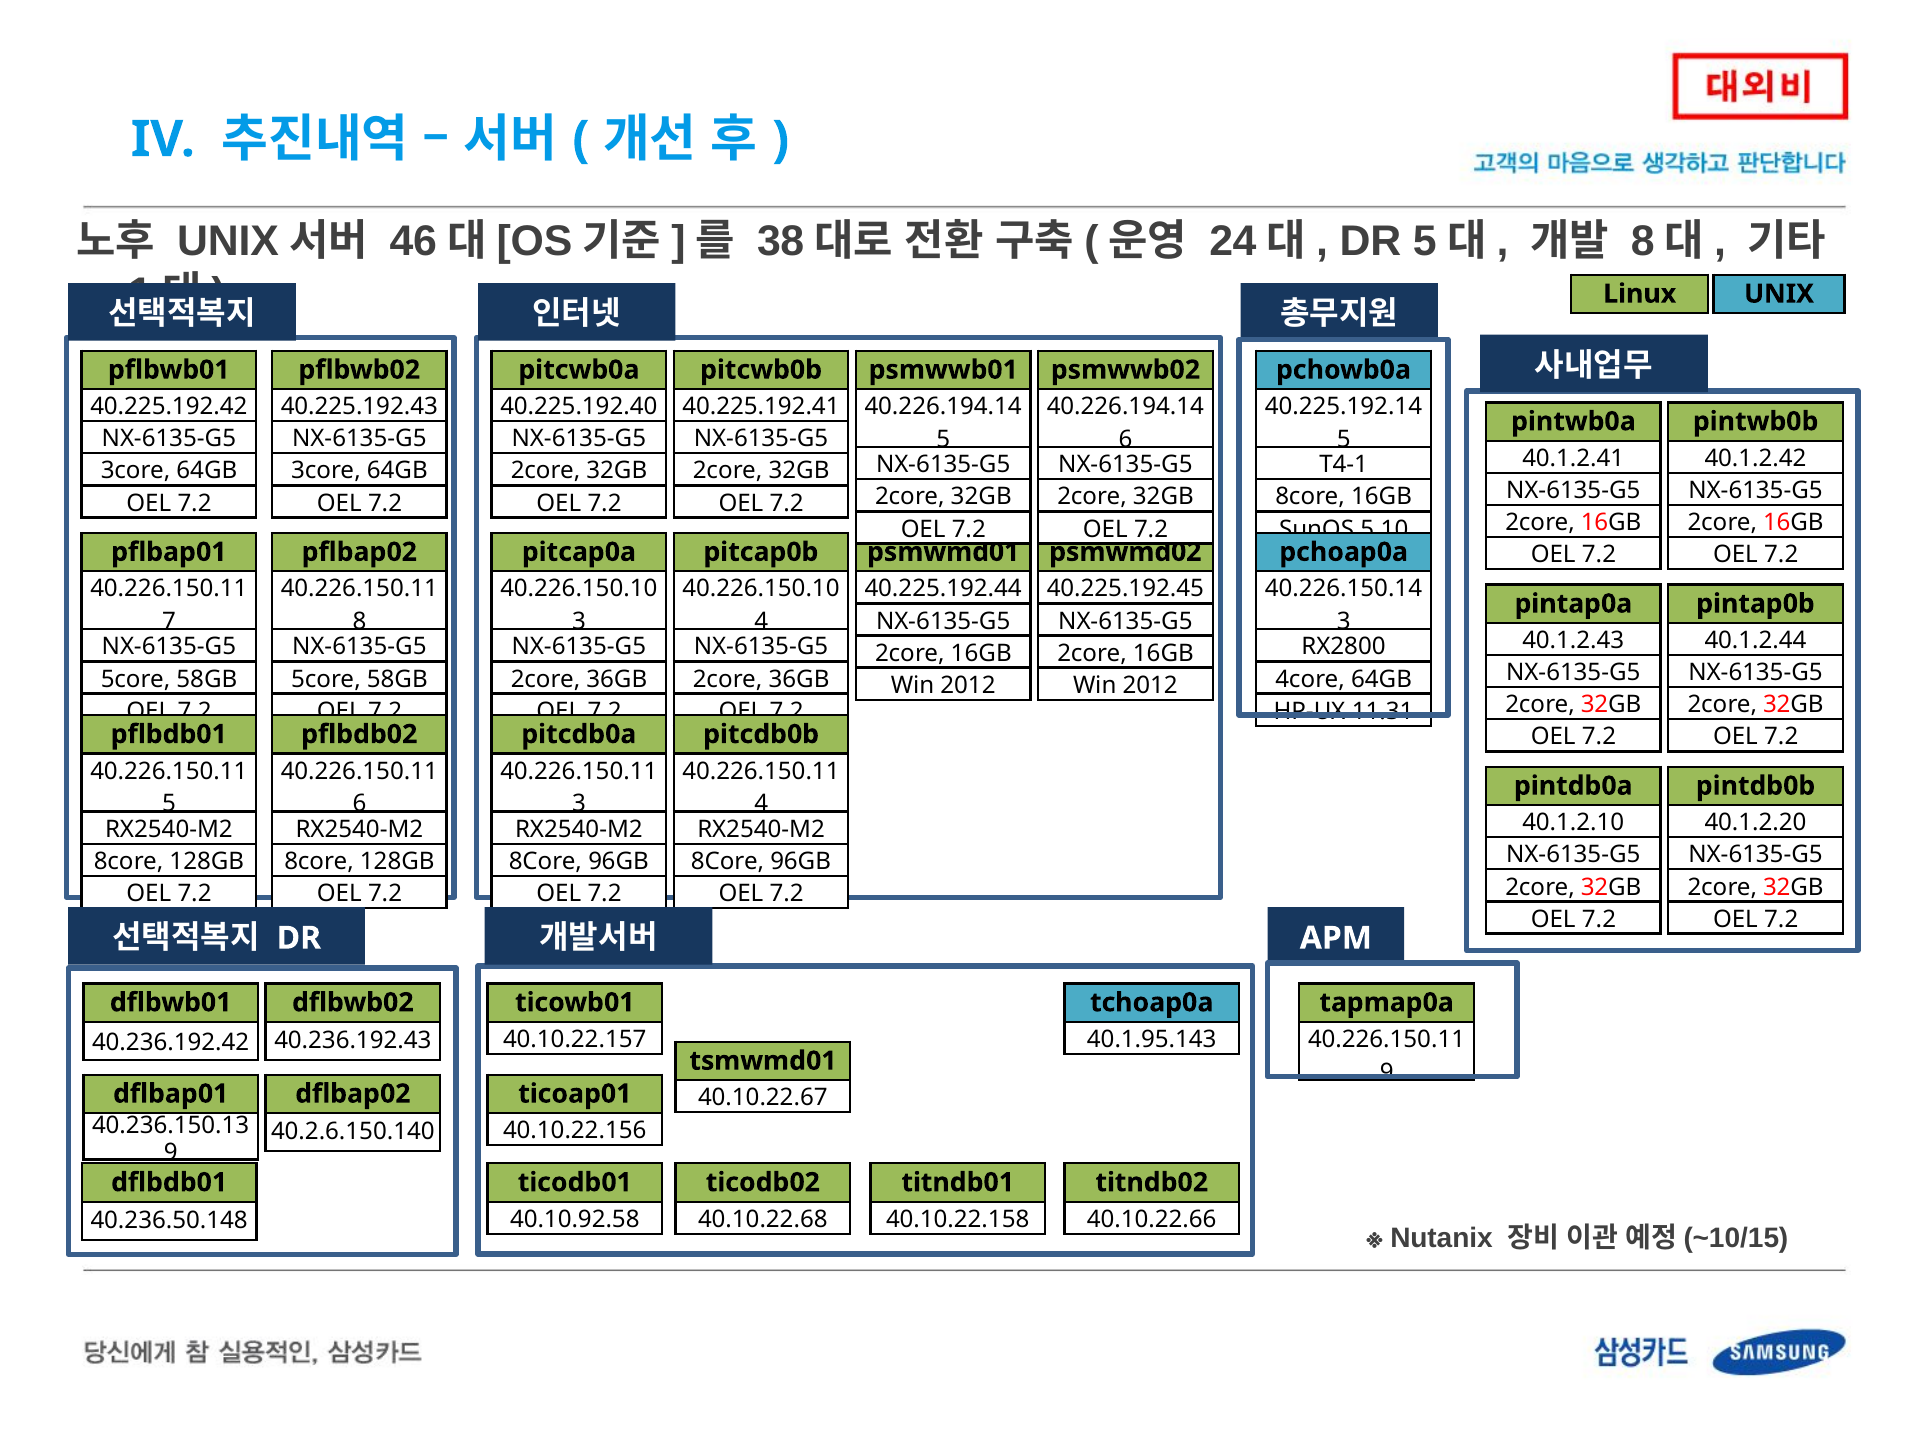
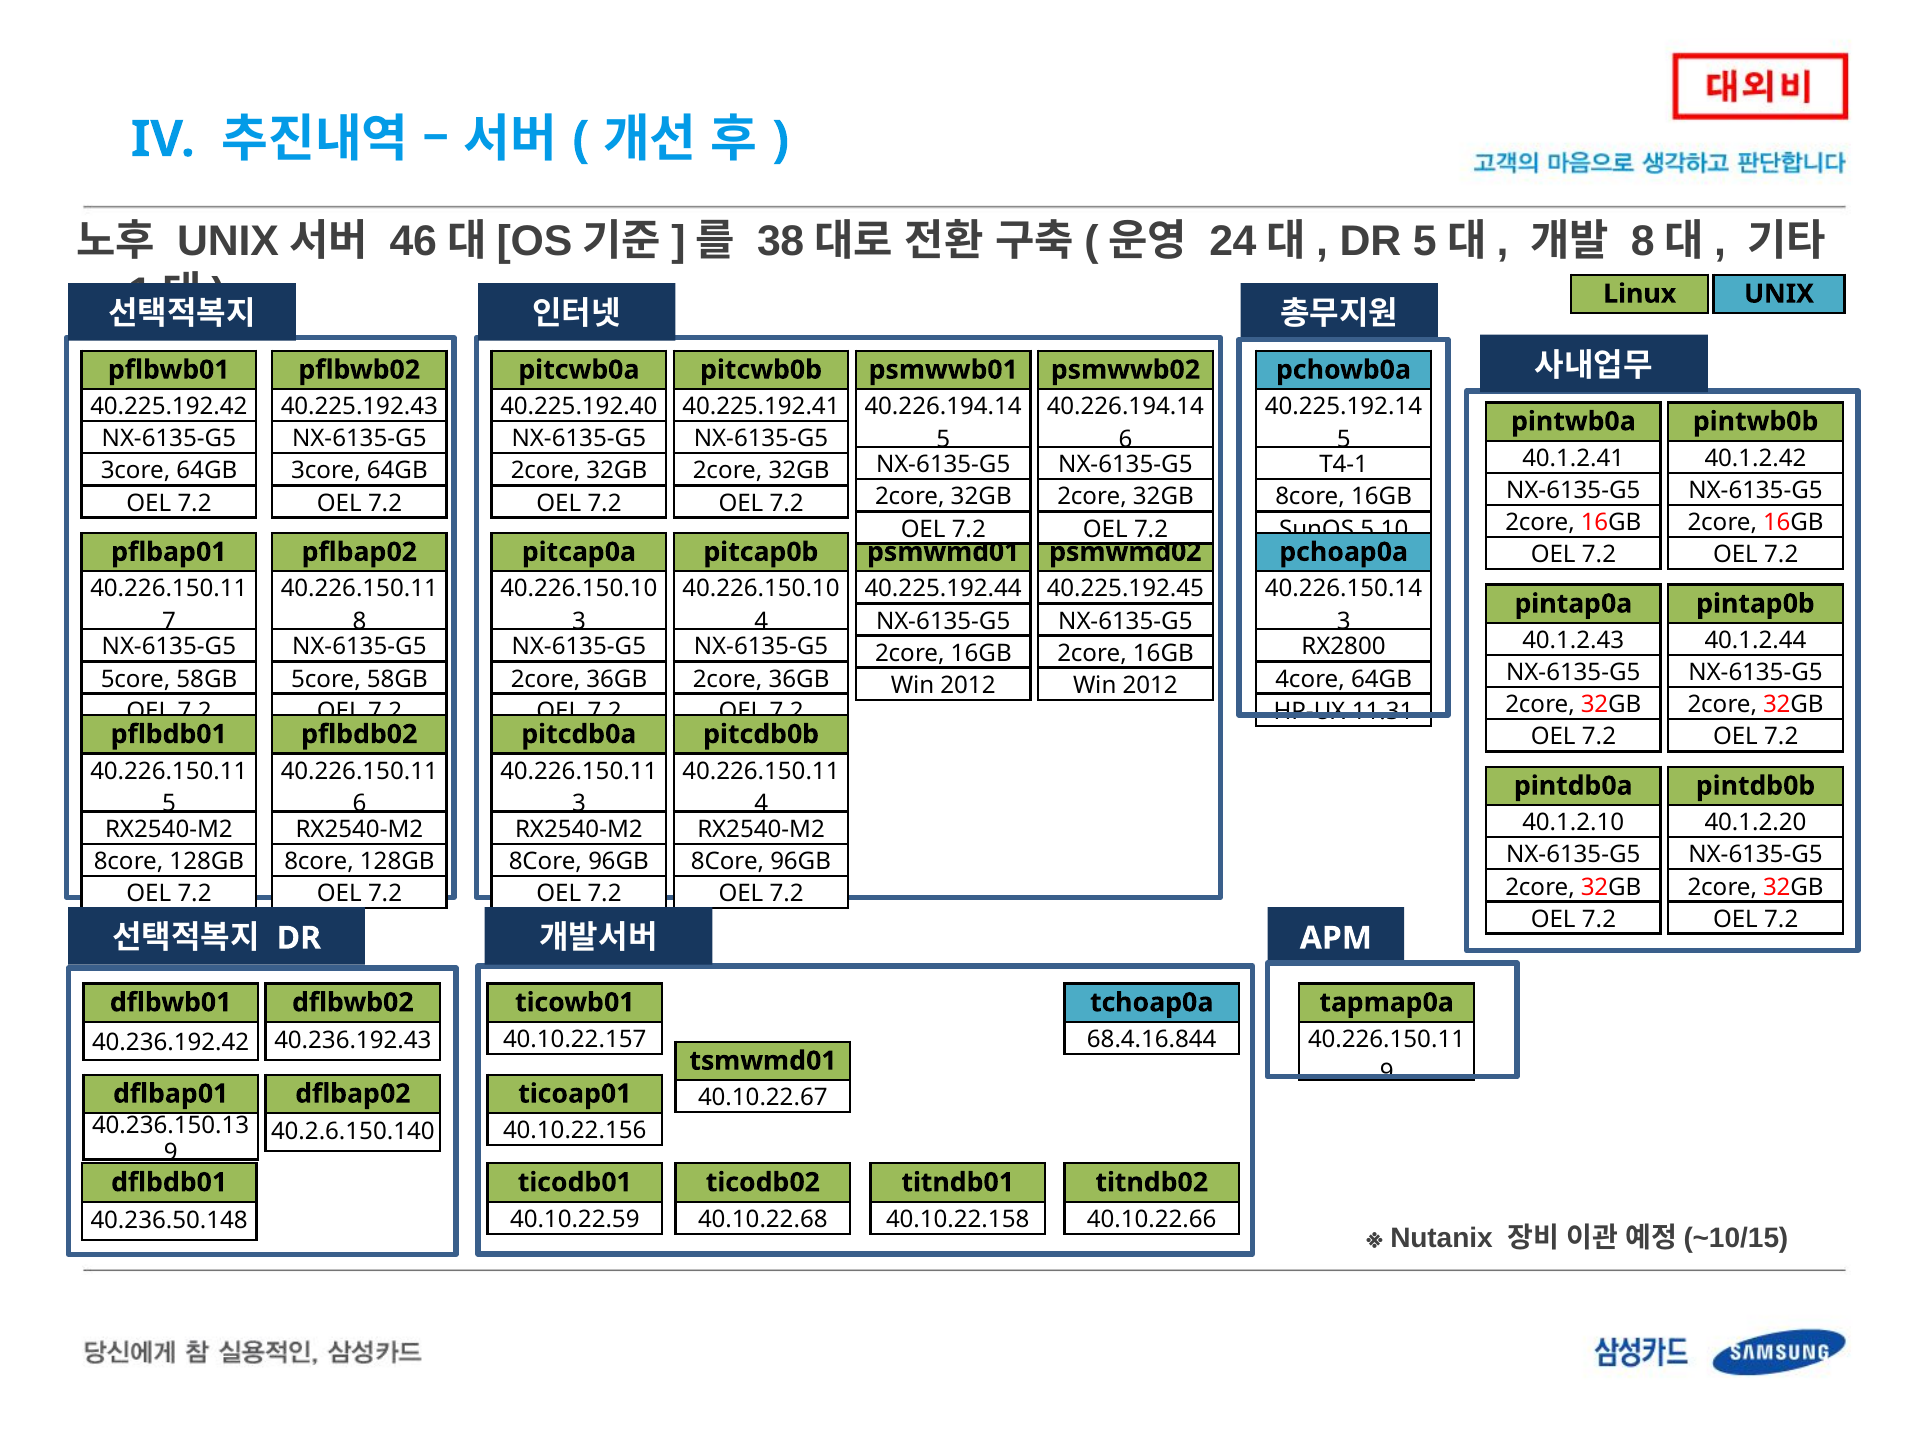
40.1.95.143: 40.1.95.143 -> 68.4.16.844
40.10.92.58: 40.10.92.58 -> 40.10.22.59
